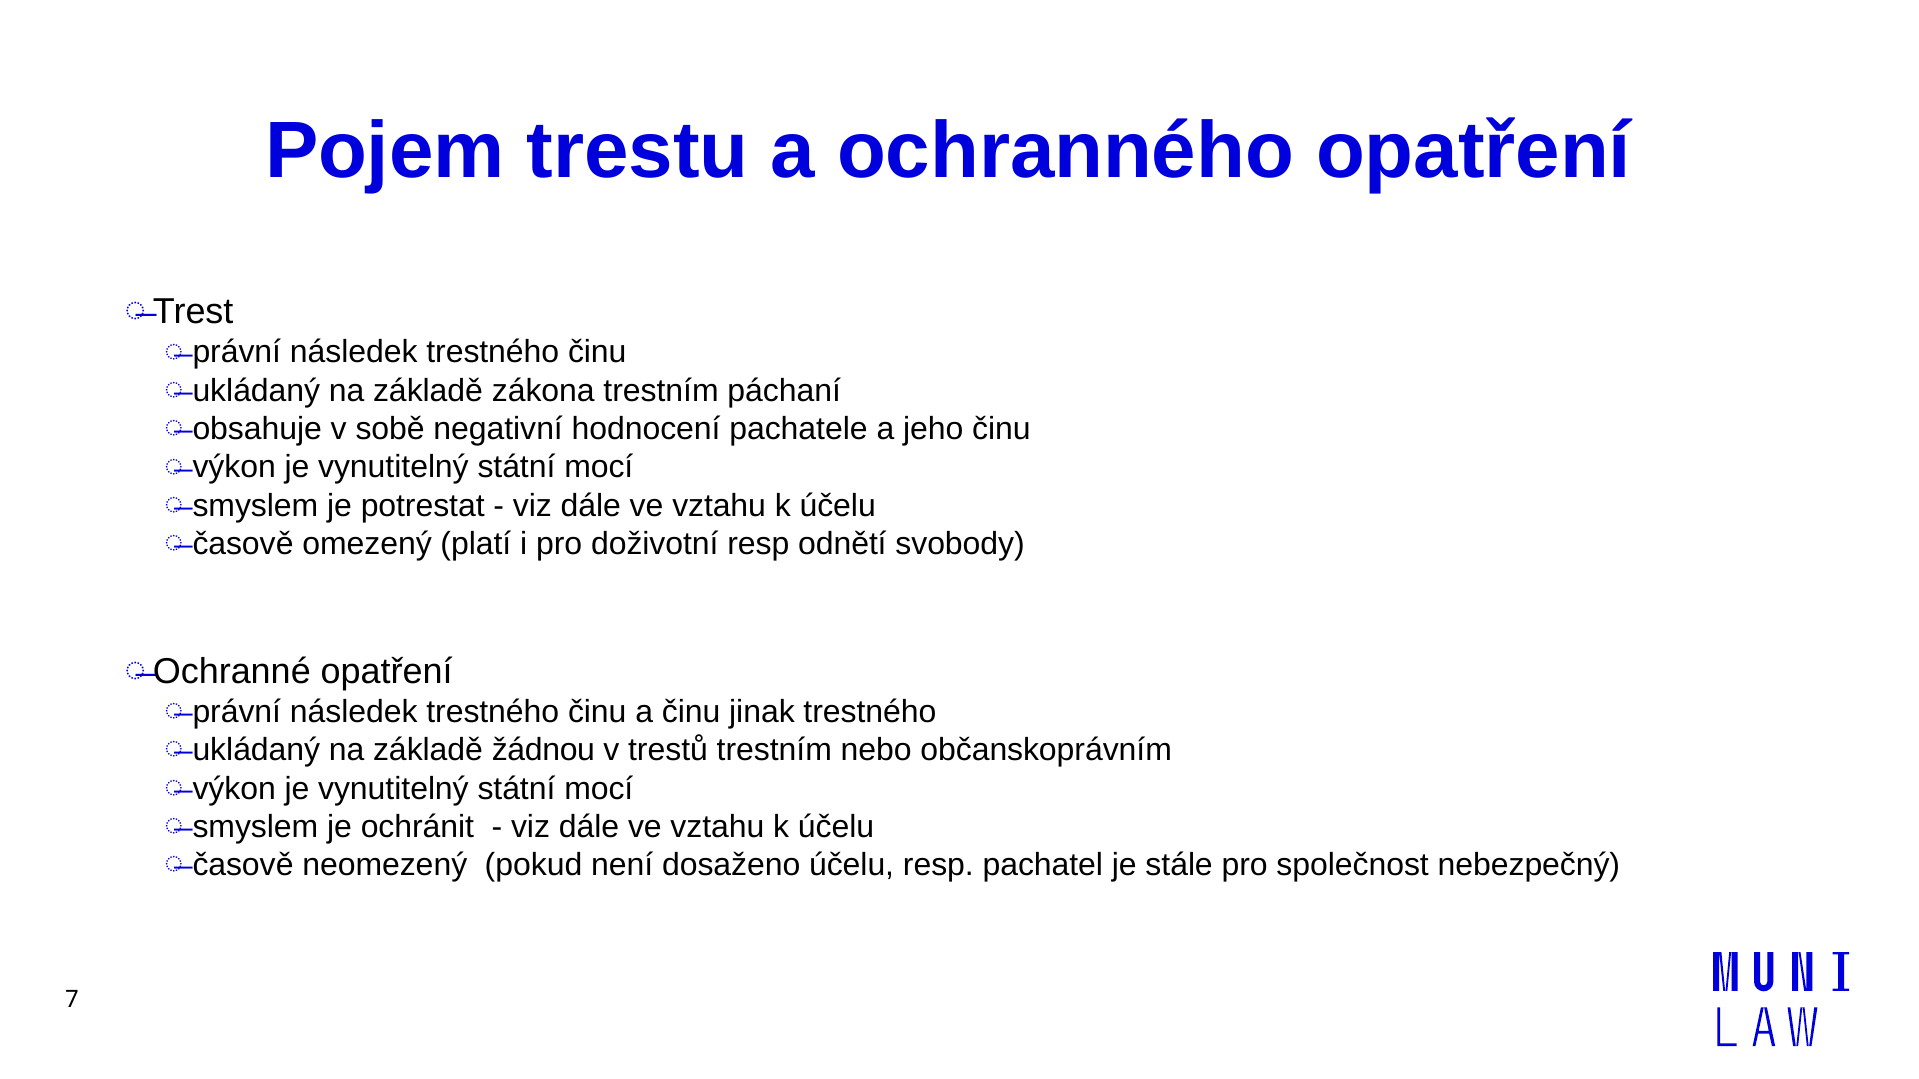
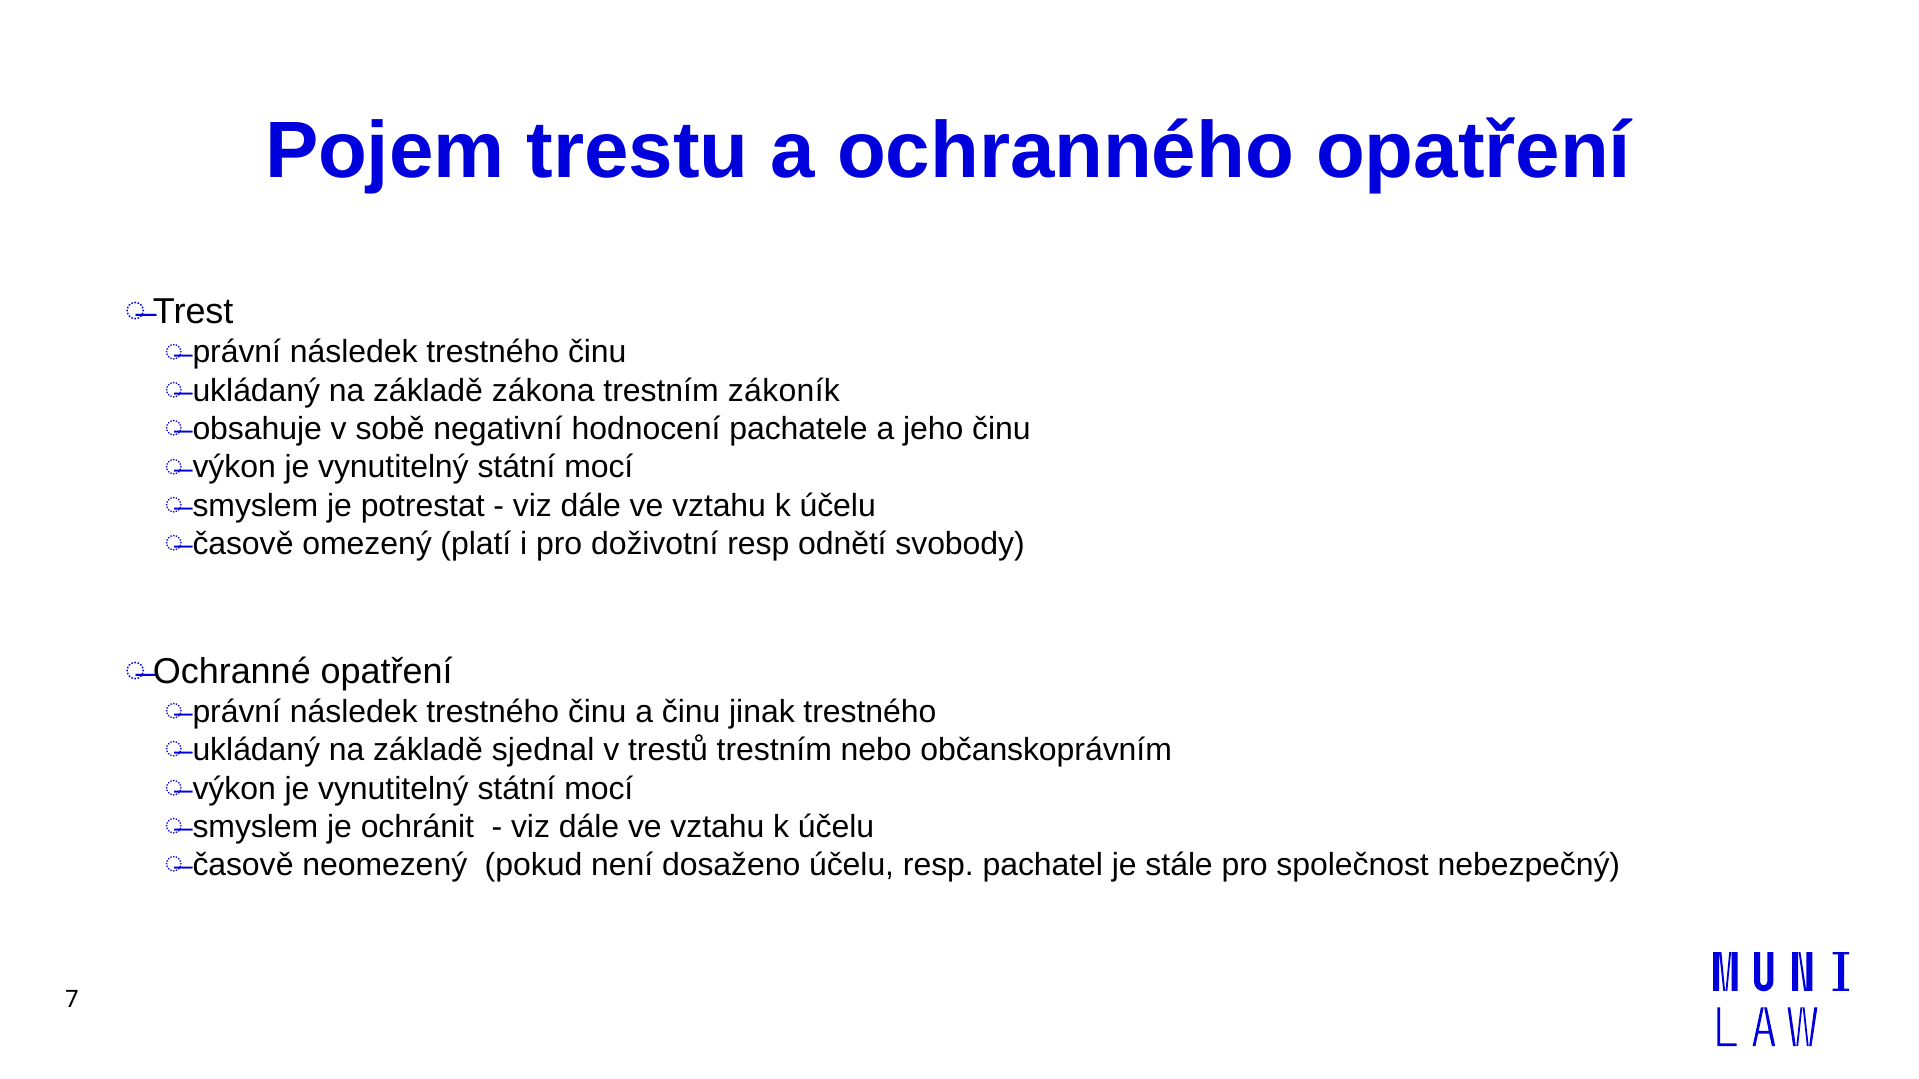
páchaní: páchaní -> zákoník
žádnou: žádnou -> sjednal
